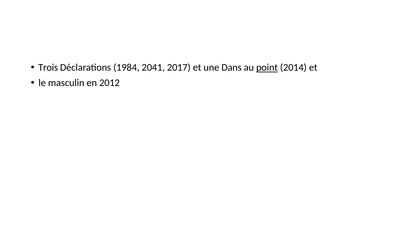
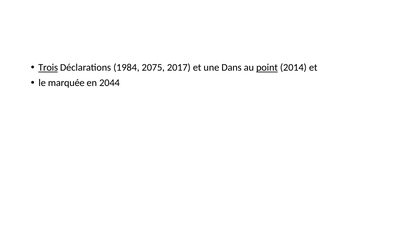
Trois underline: none -> present
2041: 2041 -> 2075
masculin: masculin -> marquée
2012: 2012 -> 2044
